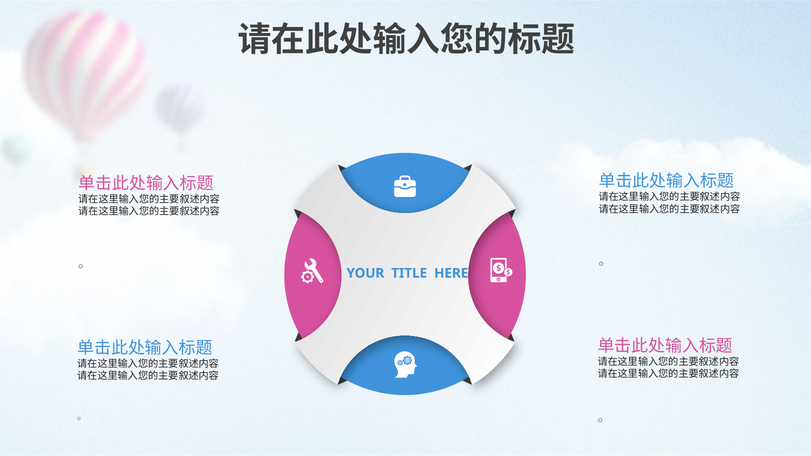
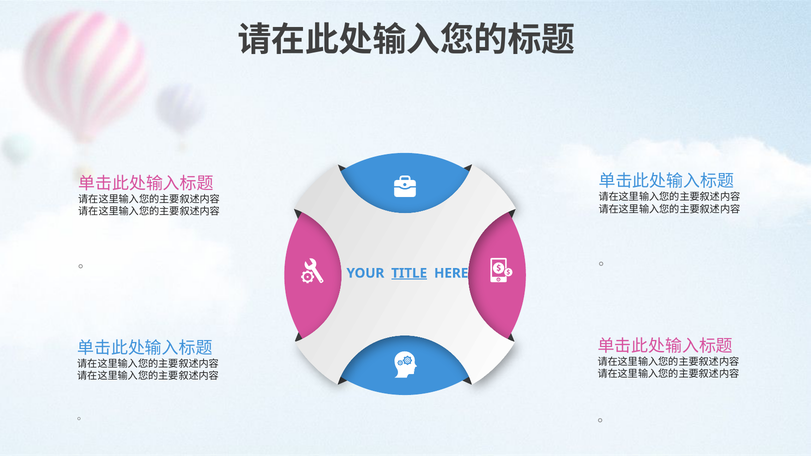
TITLE underline: none -> present
